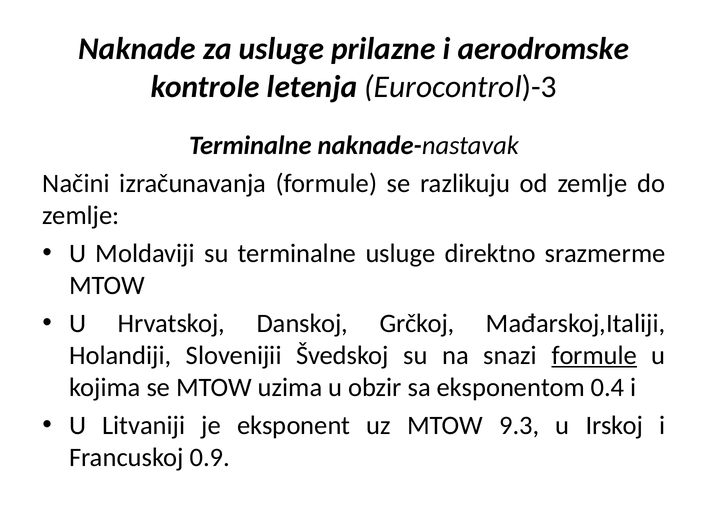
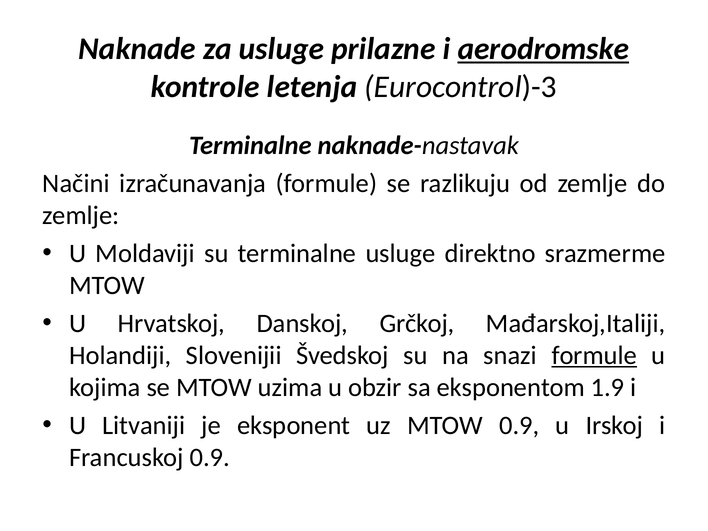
aerodromske underline: none -> present
0.4: 0.4 -> 1.9
MTOW 9.3: 9.3 -> 0.9
